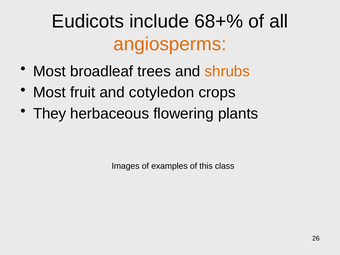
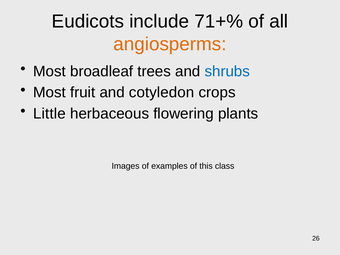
68+%: 68+% -> 71+%
shrubs colour: orange -> blue
They: They -> Little
